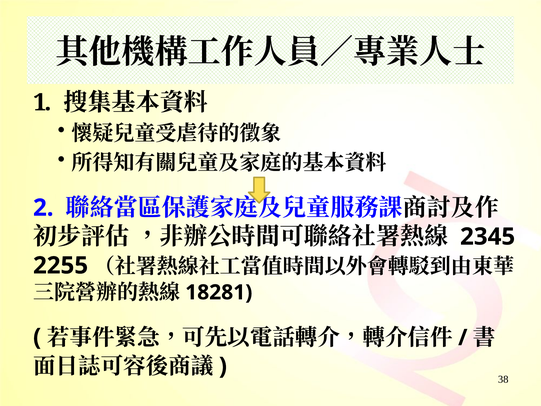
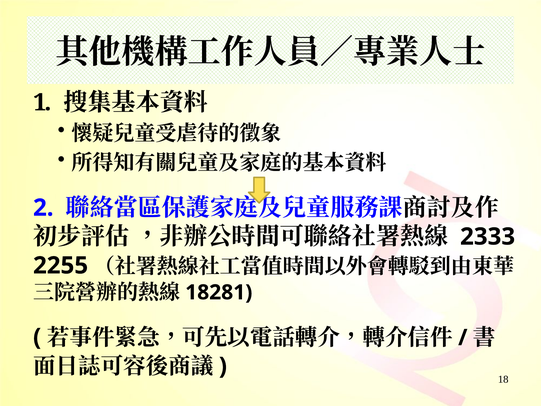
2345: 2345 -> 2333
38: 38 -> 18
